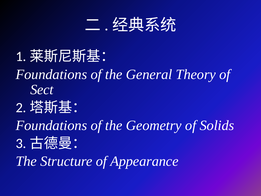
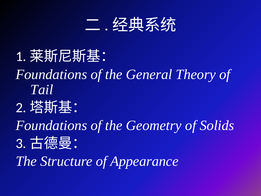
Sect: Sect -> Tail
